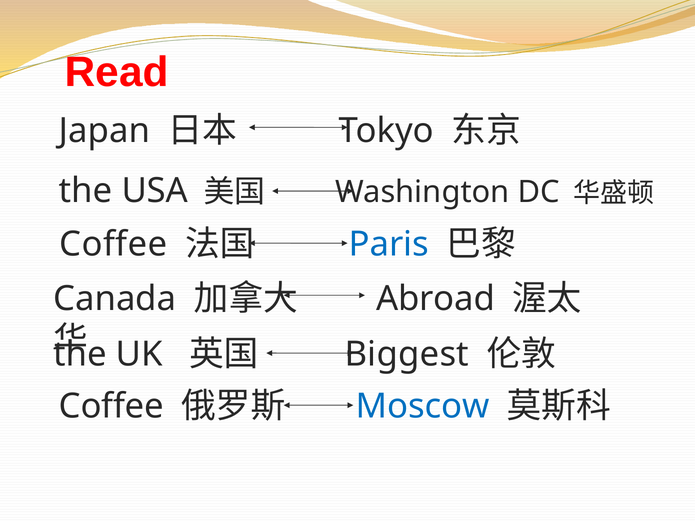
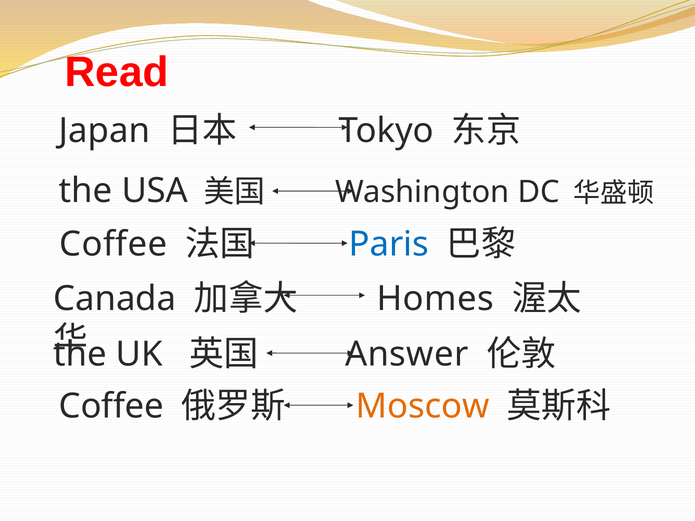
Abroad: Abroad -> Homes
Biggest: Biggest -> Answer
Moscow colour: blue -> orange
